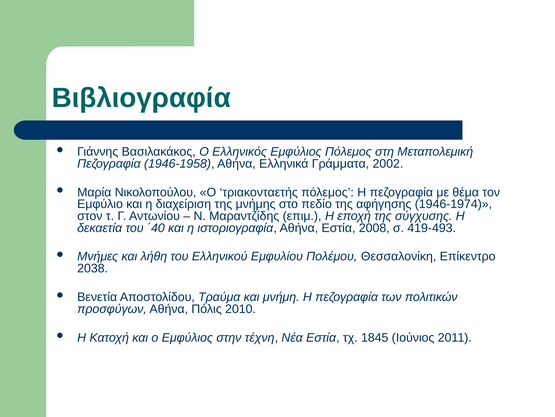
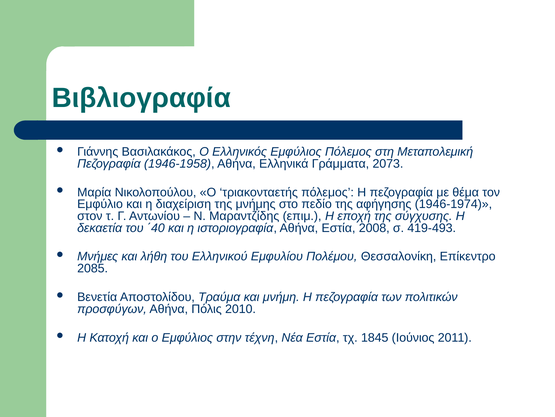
2002: 2002 -> 2073
2038: 2038 -> 2085
